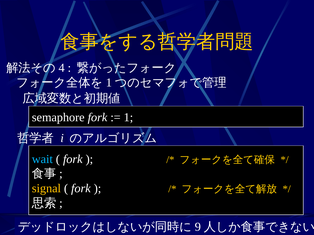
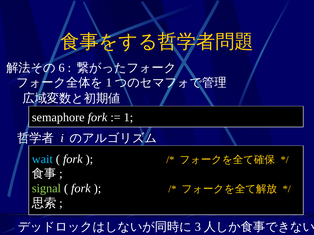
4: 4 -> 6
signal colour: yellow -> light green
9: 9 -> 3
